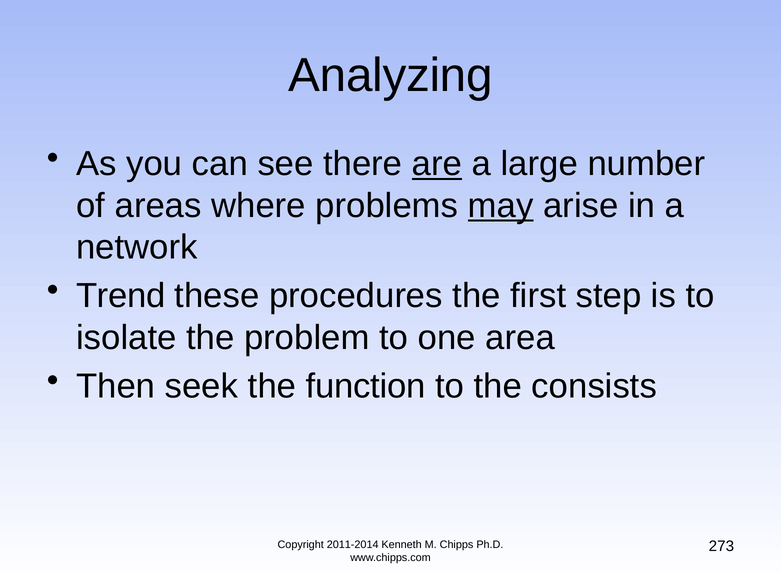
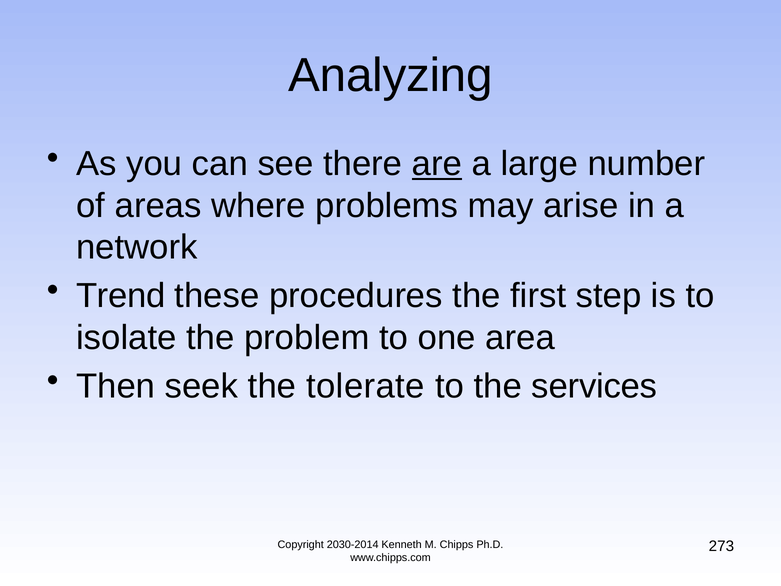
may underline: present -> none
function: function -> tolerate
consists: consists -> services
2011-2014: 2011-2014 -> 2030-2014
